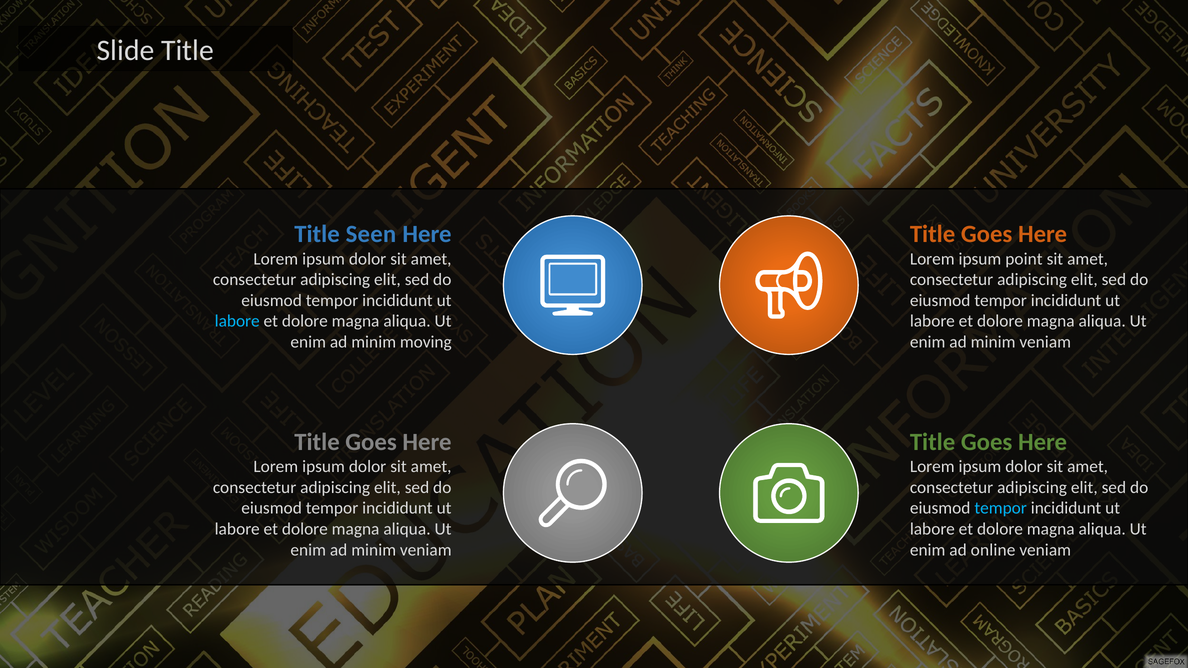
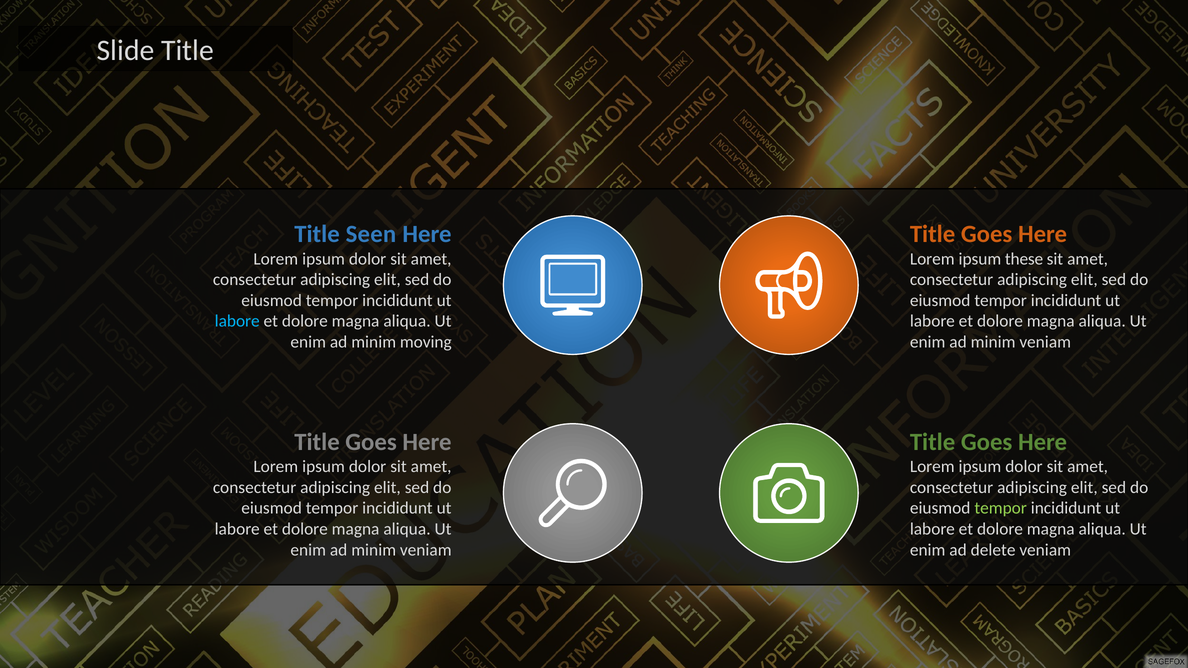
point: point -> these
tempor at (1001, 508) colour: light blue -> light green
online: online -> delete
